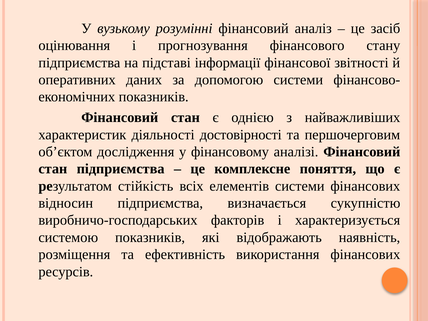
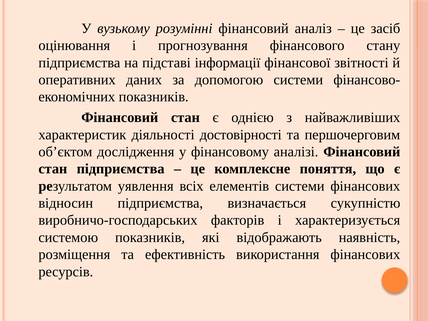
стійкість: стійкість -> уявлення
